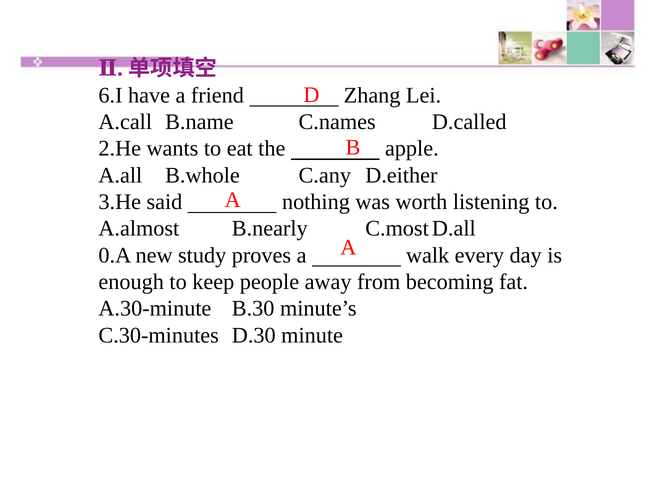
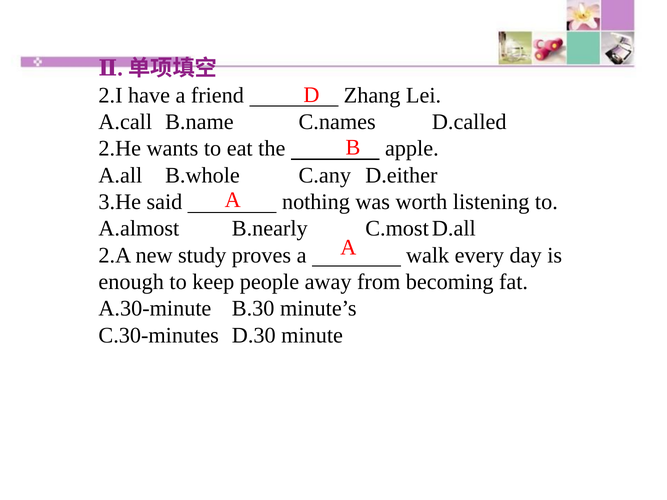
6.I: 6.I -> 2.I
0.A: 0.A -> 2.A
